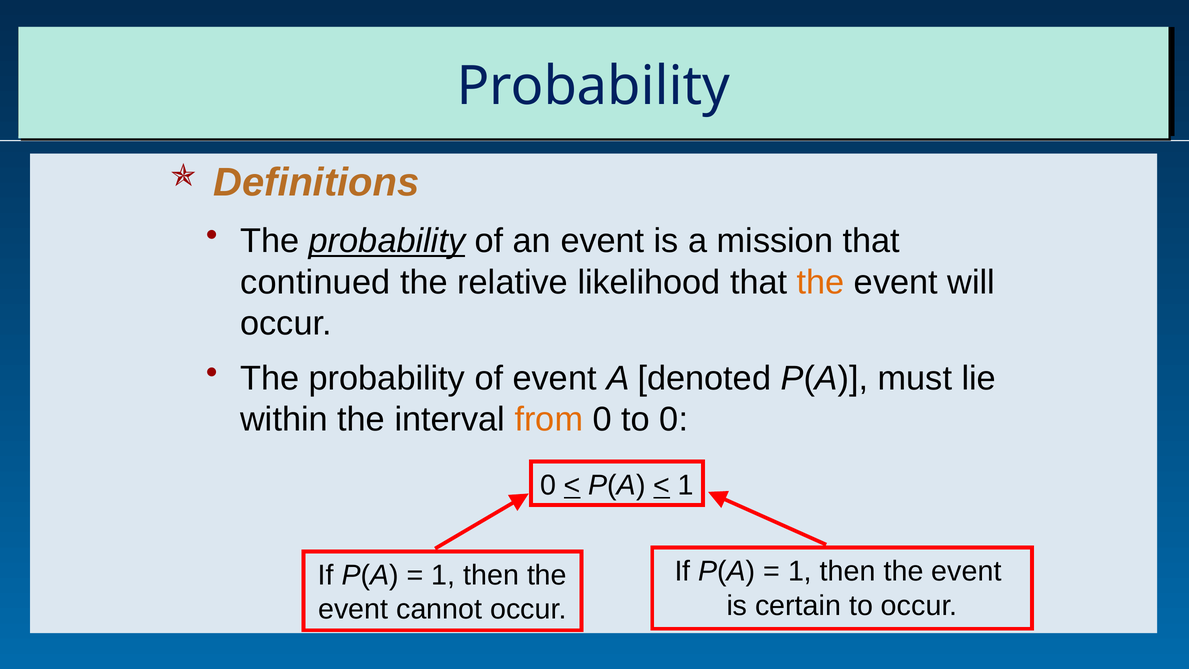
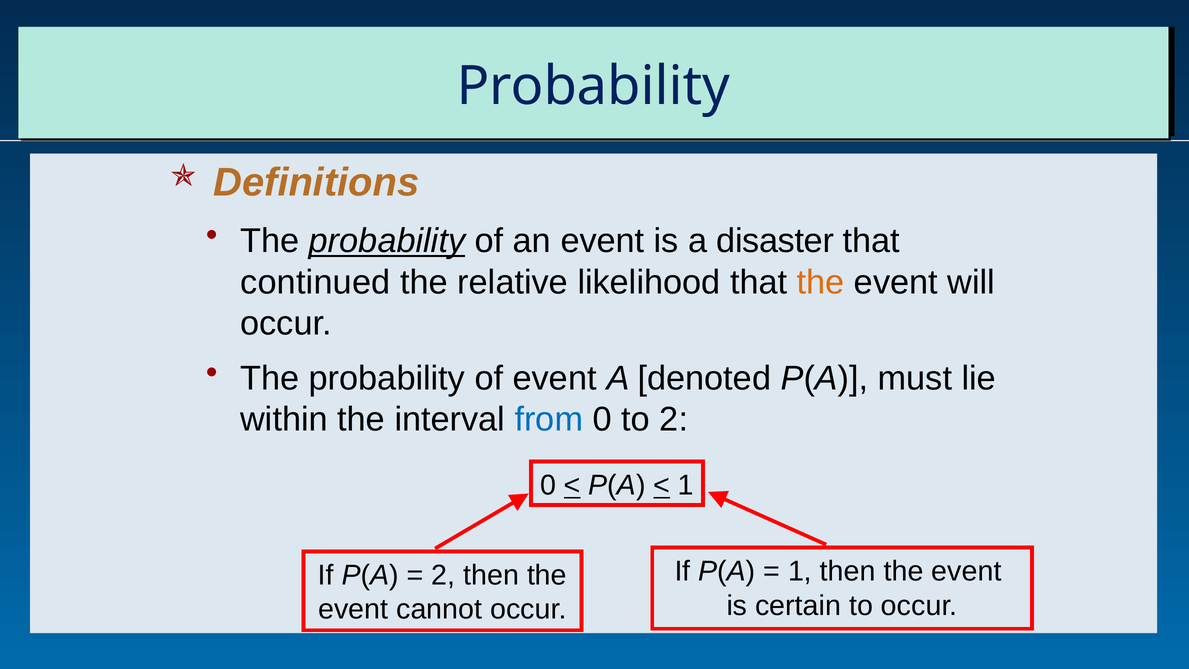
mission: mission -> disaster
from colour: orange -> blue
to 0: 0 -> 2
1 at (443, 575): 1 -> 2
